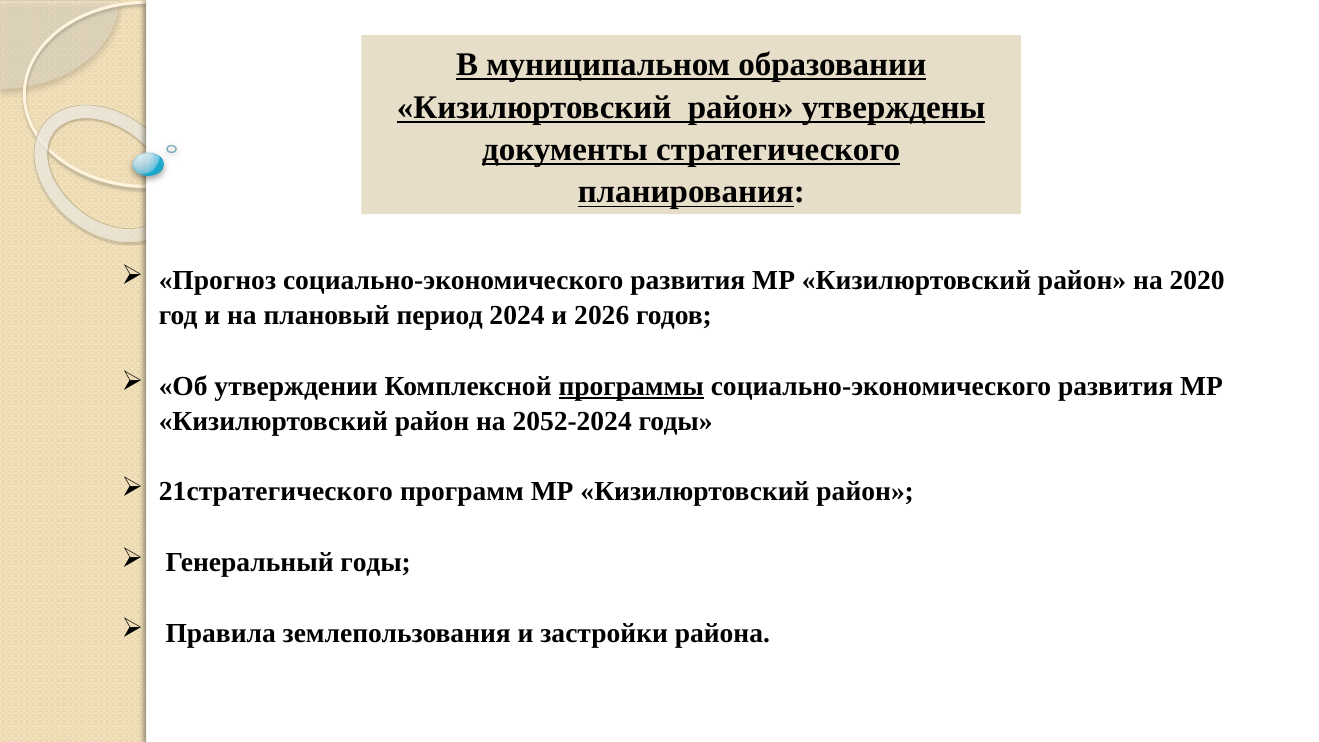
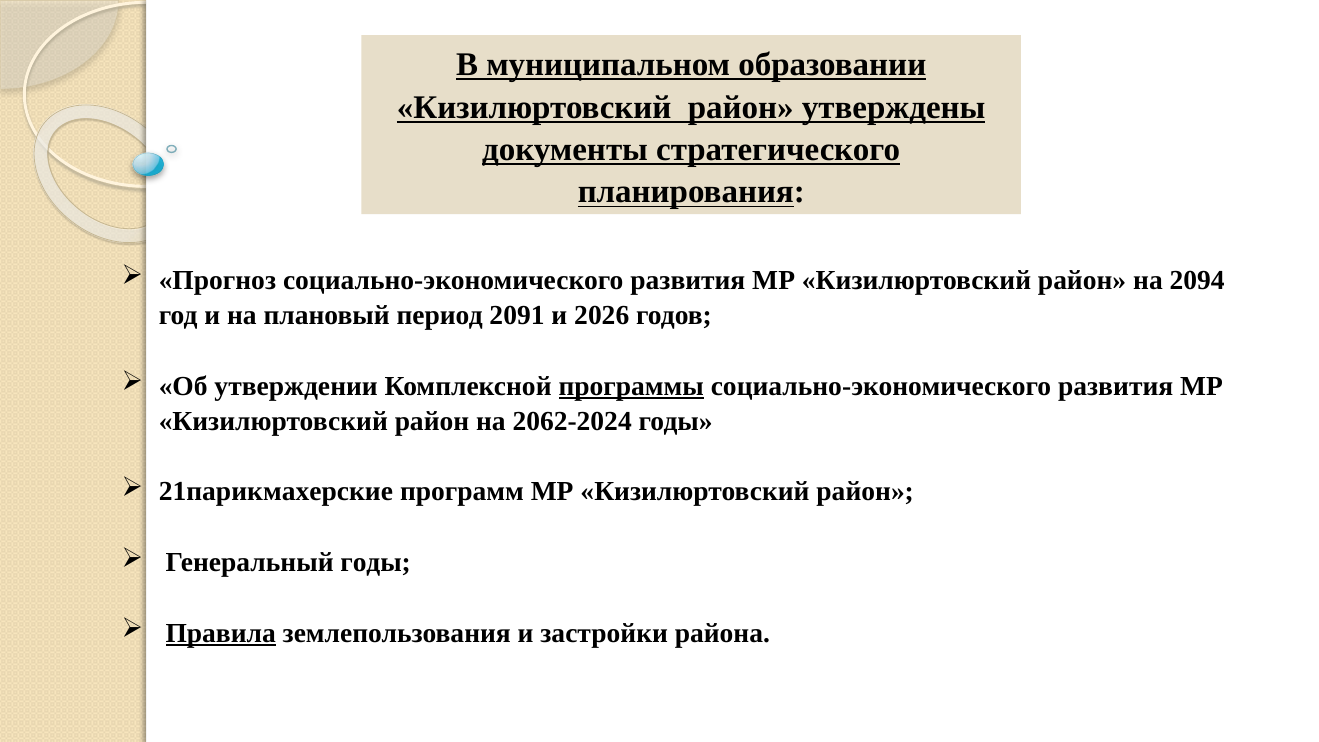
2020: 2020 -> 2094
2024: 2024 -> 2091
2052-2024: 2052-2024 -> 2062-2024
21стратегического: 21стратегического -> 21парикмахерские
Правила underline: none -> present
